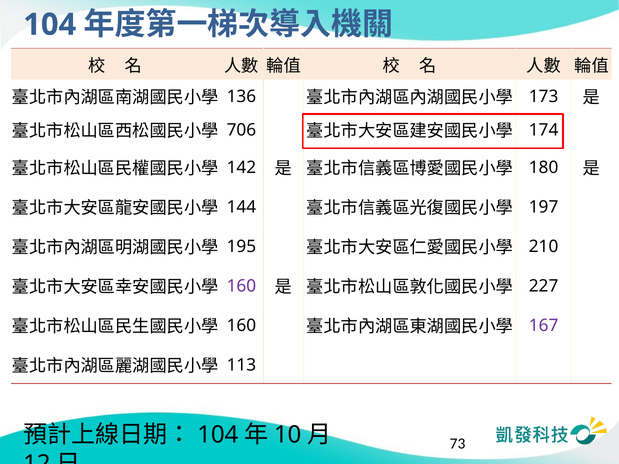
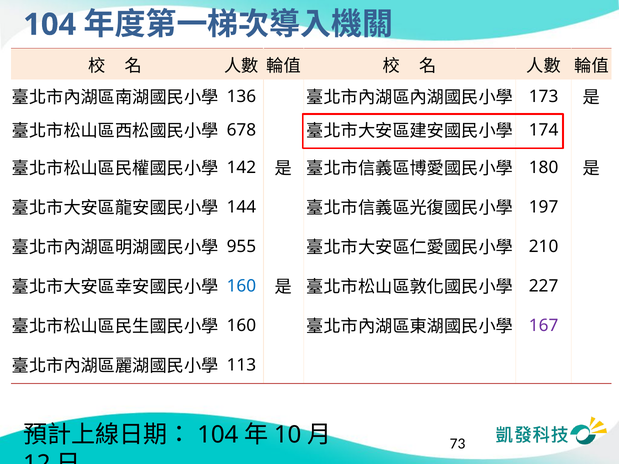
706: 706 -> 678
195: 195 -> 955
160 at (241, 286) colour: purple -> blue
